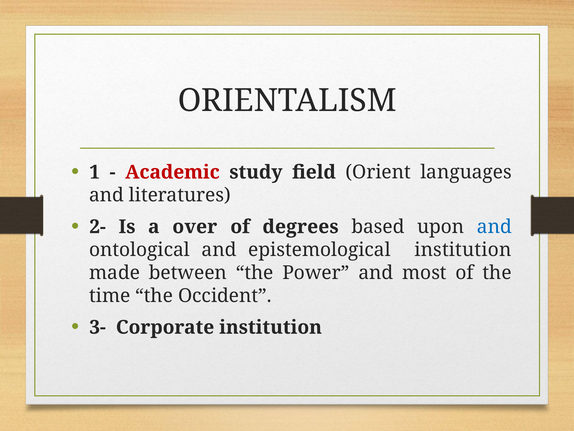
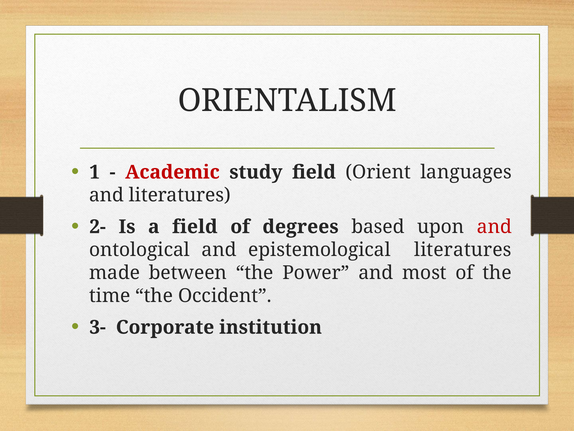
a over: over -> field
and at (494, 227) colour: blue -> red
epistemological institution: institution -> literatures
